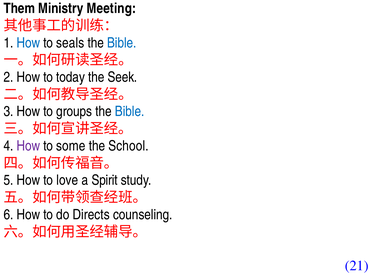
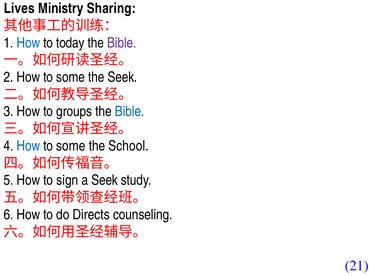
Them: Them -> Lives
Meeting: Meeting -> Sharing
seals: seals -> today
Bible at (122, 43) colour: blue -> purple
2 How to today: today -> some
How at (28, 146) colour: purple -> blue
love: love -> sign
a Spirit: Spirit -> Seek
